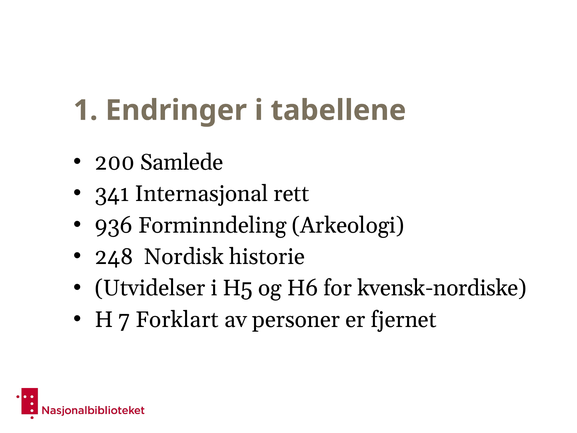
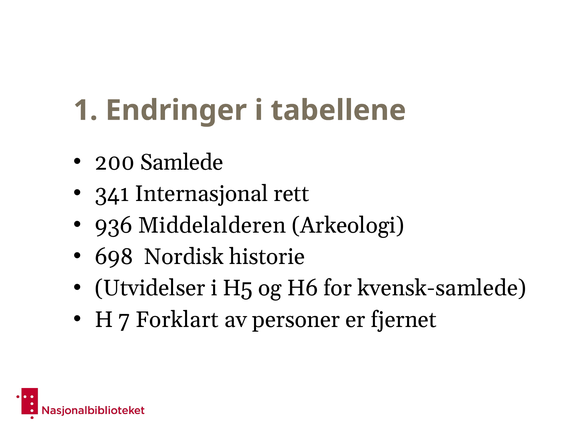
Forminndeling: Forminndeling -> Middelalderen
248: 248 -> 698
kvensk-nordiske: kvensk-nordiske -> kvensk-samlede
